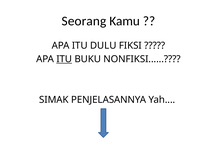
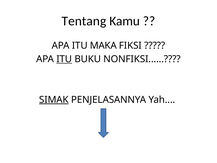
Seorang: Seorang -> Tentang
DULU: DULU -> MAKA
SIMAK underline: none -> present
